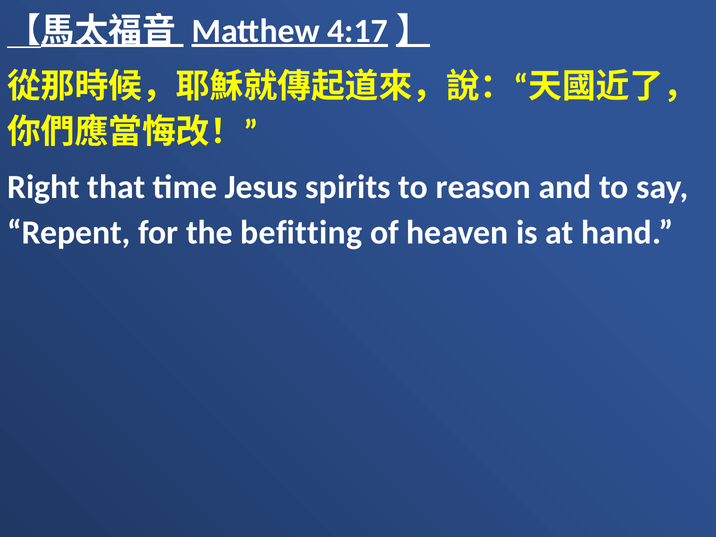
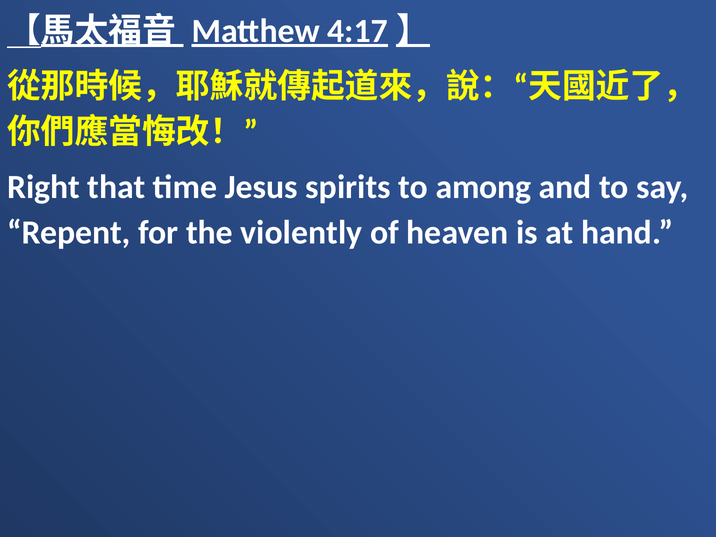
reason: reason -> among
befitting: befitting -> violently
